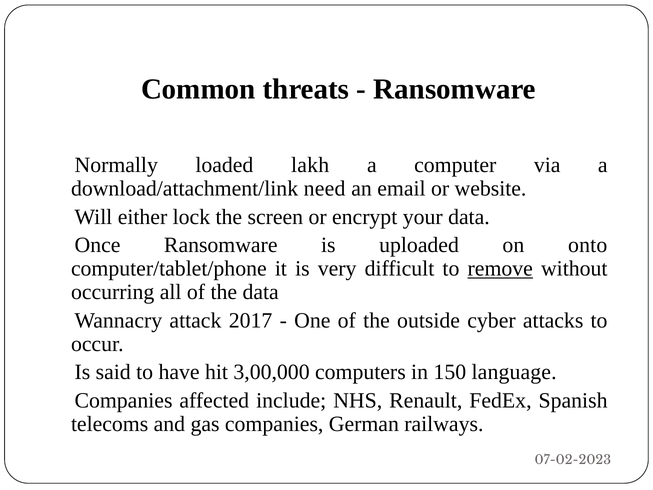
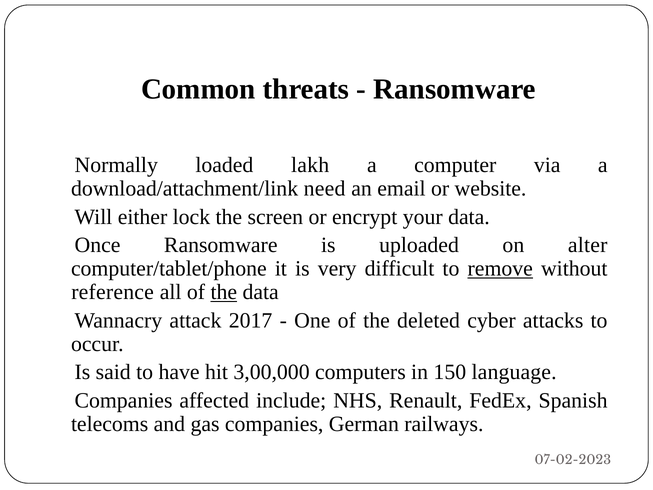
onto: onto -> alter
occurring: occurring -> reference
the at (224, 292) underline: none -> present
outside: outside -> deleted
